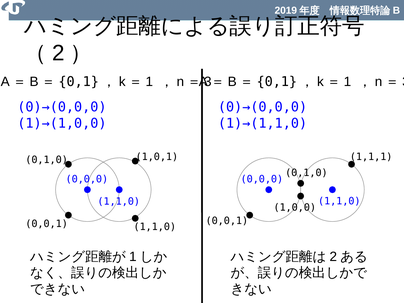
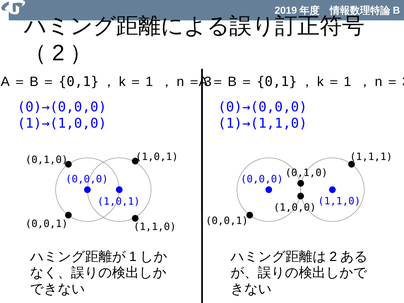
1,1,0 at (119, 201): 1,1,0 -> 1,0,1
